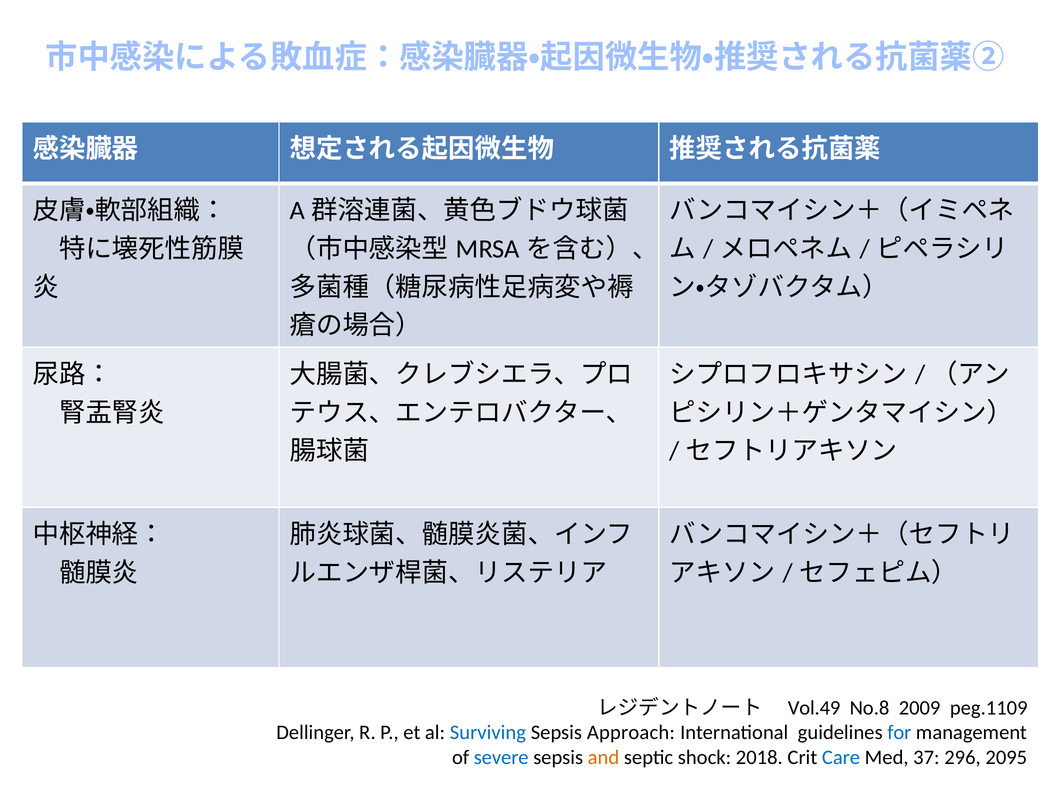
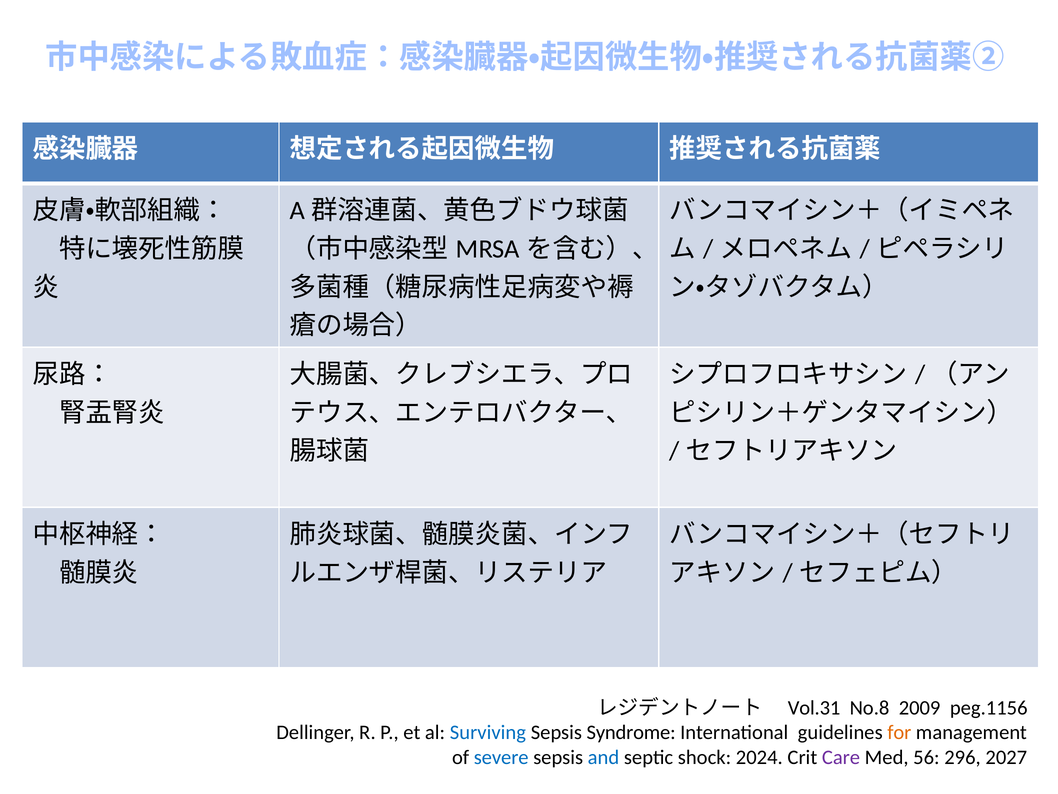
Vol.49: Vol.49 -> Vol.31
peg.1109: peg.1109 -> peg.1156
Approach: Approach -> Syndrome
for colour: blue -> orange
and colour: orange -> blue
2018: 2018 -> 2024
Care colour: blue -> purple
37: 37 -> 56
2095: 2095 -> 2027
